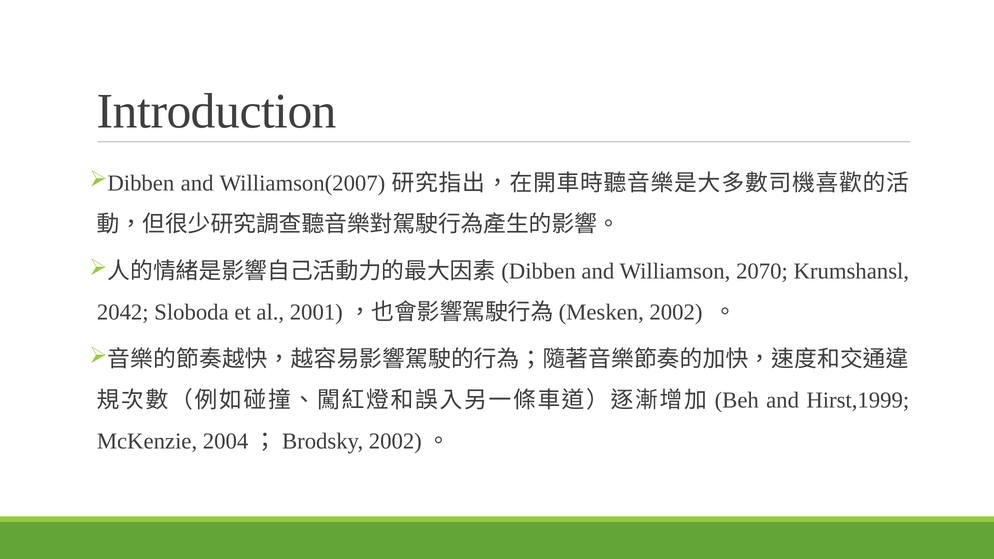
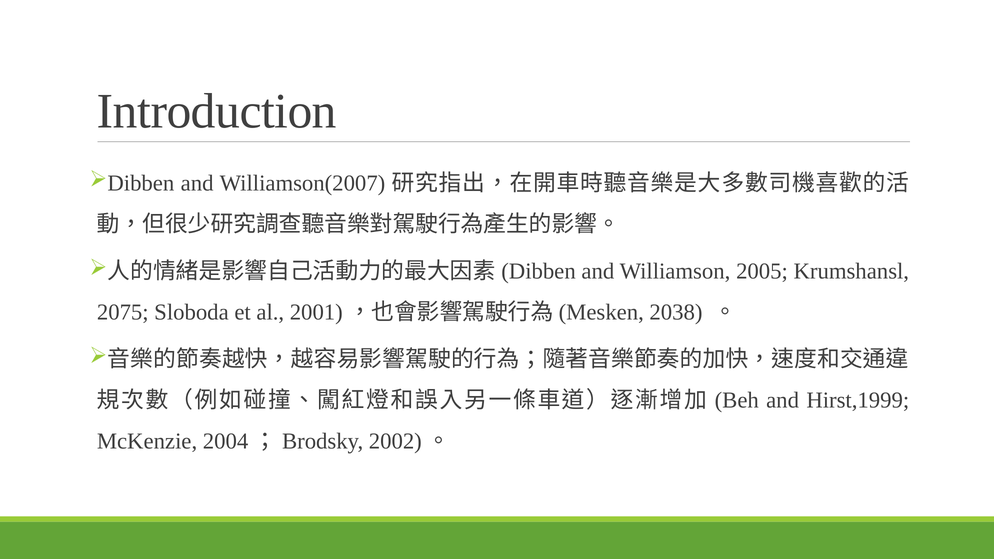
2070: 2070 -> 2005
2042: 2042 -> 2075
2002: 2002 -> 2038
